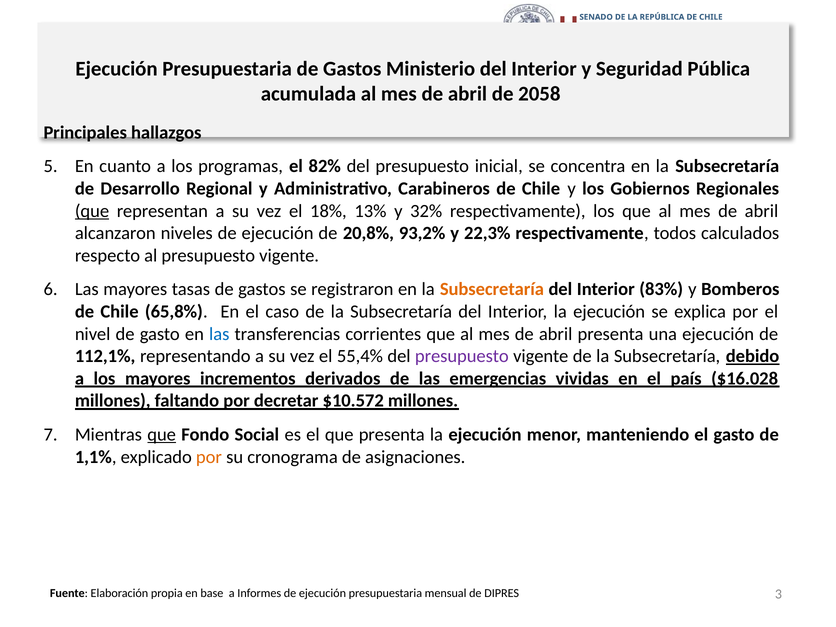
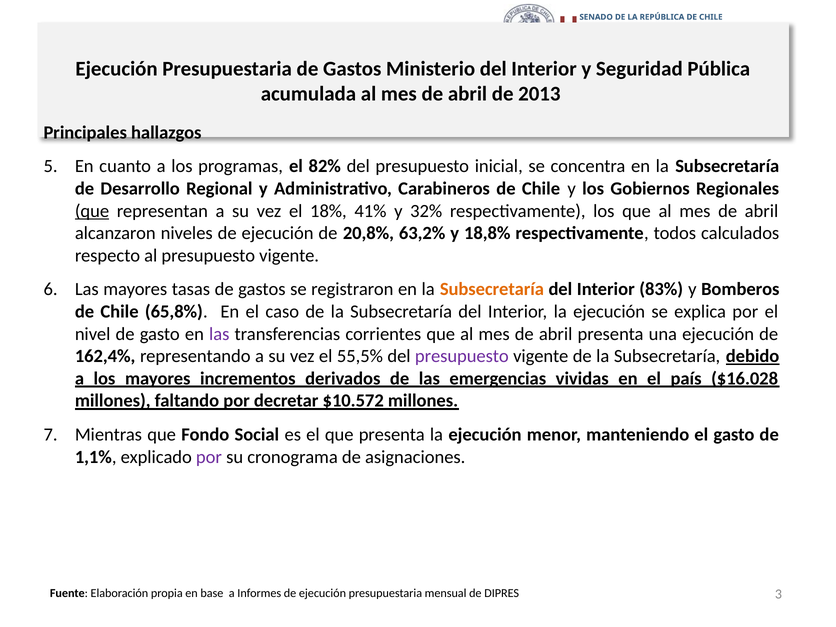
2058: 2058 -> 2013
13%: 13% -> 41%
93,2%: 93,2% -> 63,2%
22,3%: 22,3% -> 18,8%
las at (219, 334) colour: blue -> purple
112,1%: 112,1% -> 162,4%
55,4%: 55,4% -> 55,5%
que at (162, 435) underline: present -> none
por at (209, 457) colour: orange -> purple
